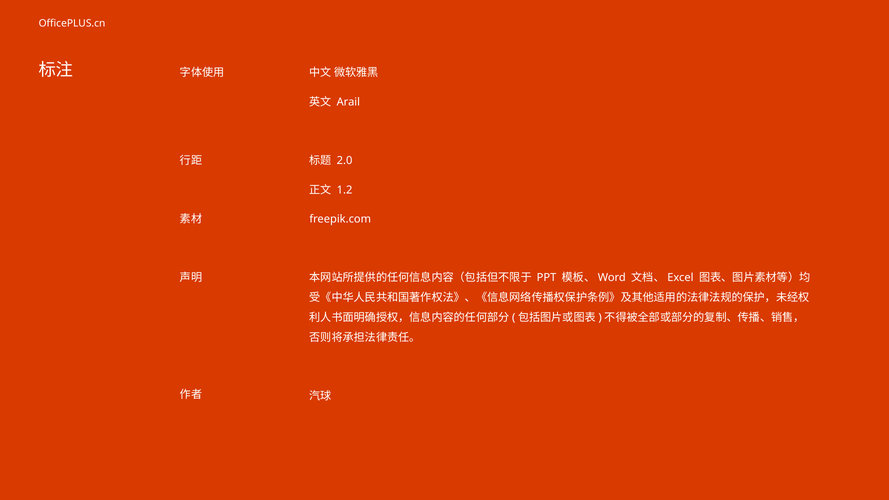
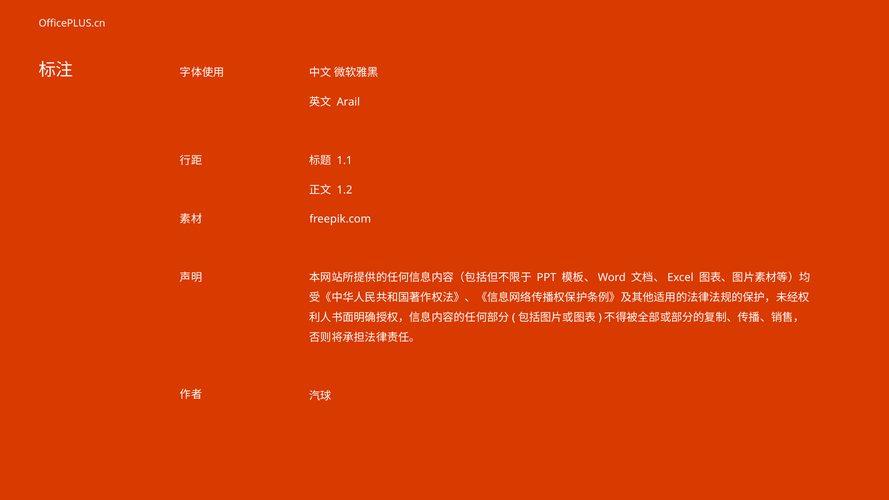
2.0: 2.0 -> 1.1
